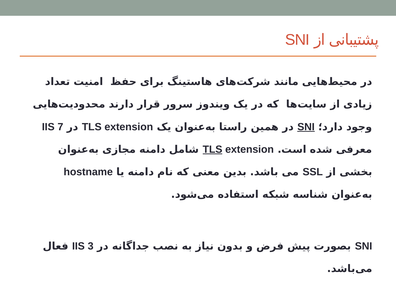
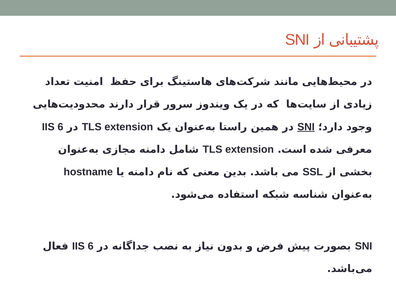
7 at (60, 127): 7 -> 6
TLS at (213, 149) underline: present -> none
3 at (91, 246): 3 -> 6
